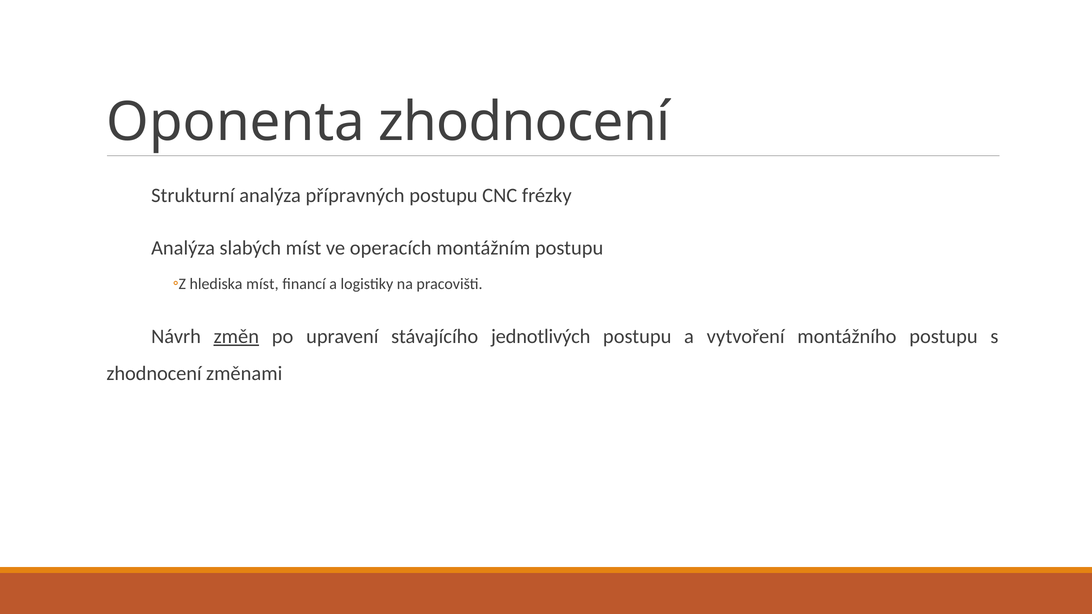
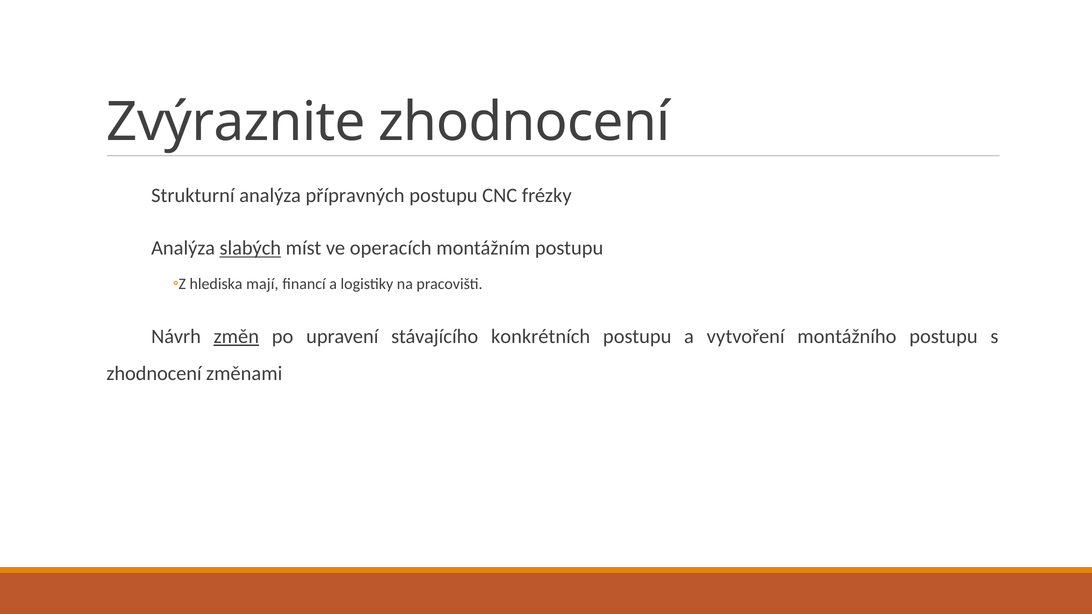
Oponenta: Oponenta -> Zvýraznite
slabých underline: none -> present
hlediska míst: míst -> mají
jednotlivých: jednotlivých -> konkrétních
